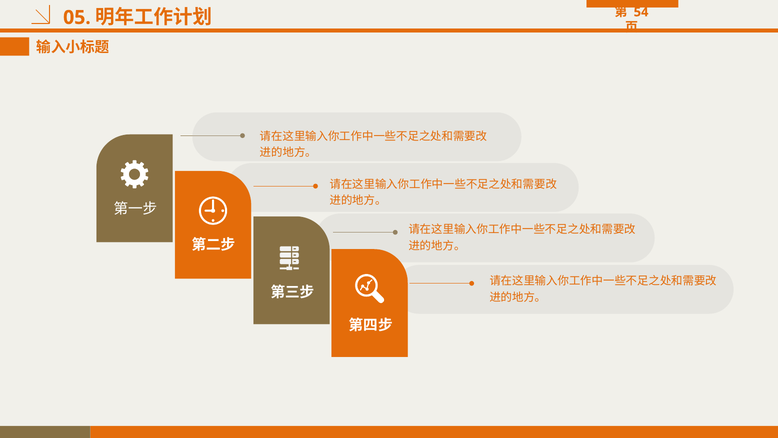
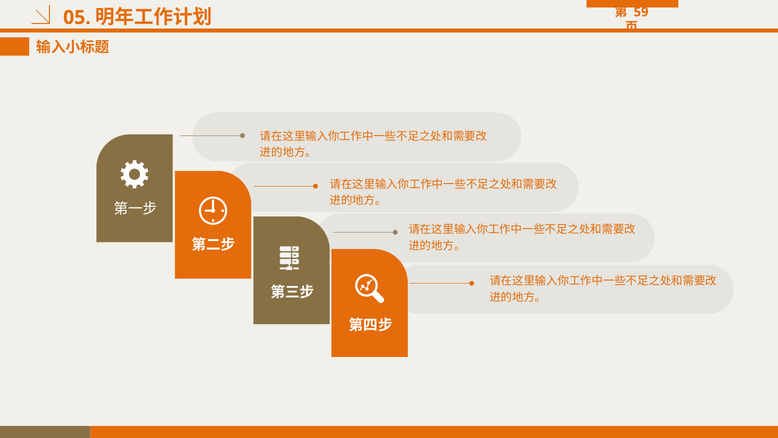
54: 54 -> 59
